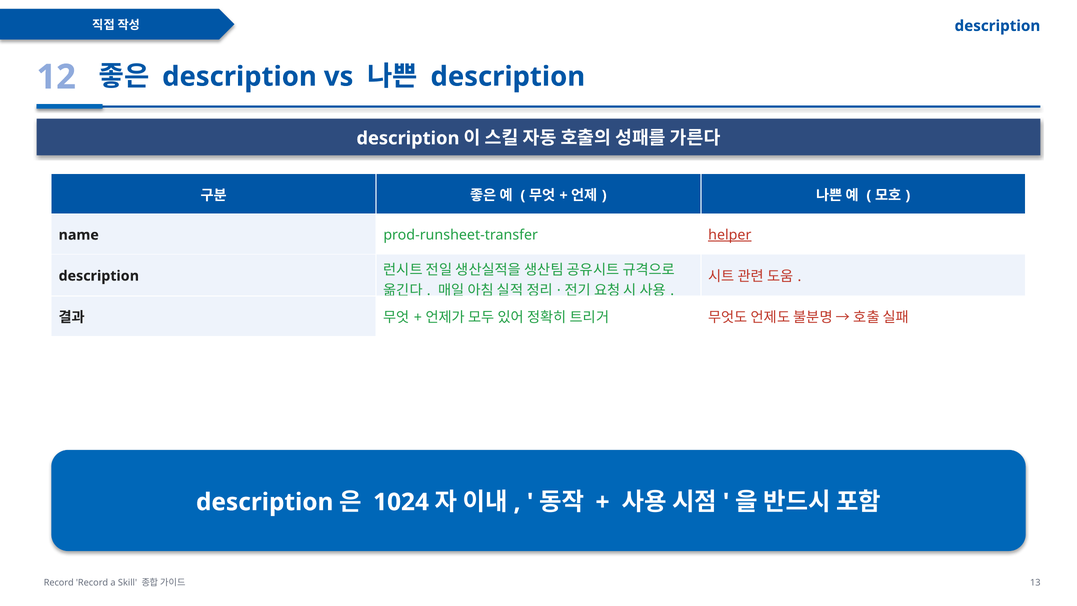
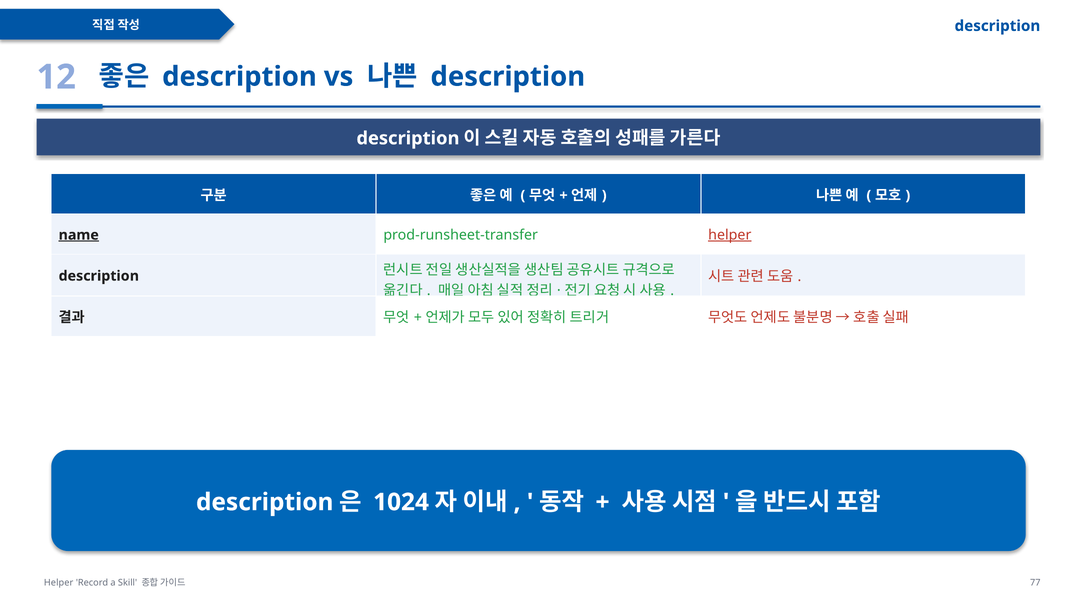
name underline: none -> present
Record at (59, 583): Record -> Helper
13: 13 -> 77
